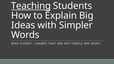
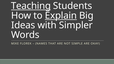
Explain underline: none -> present
